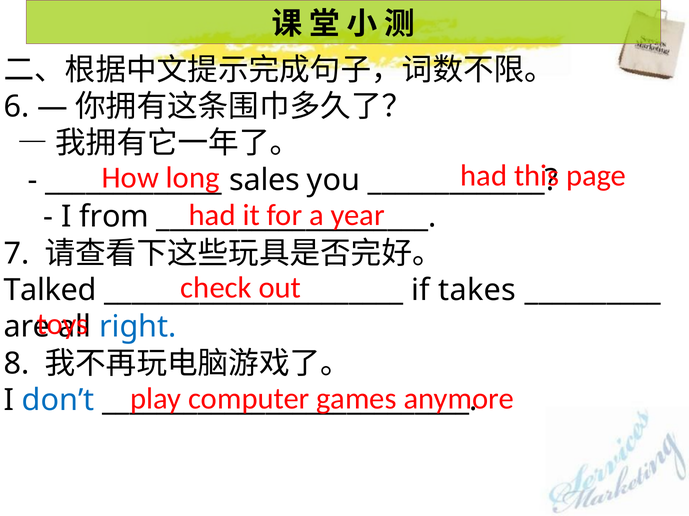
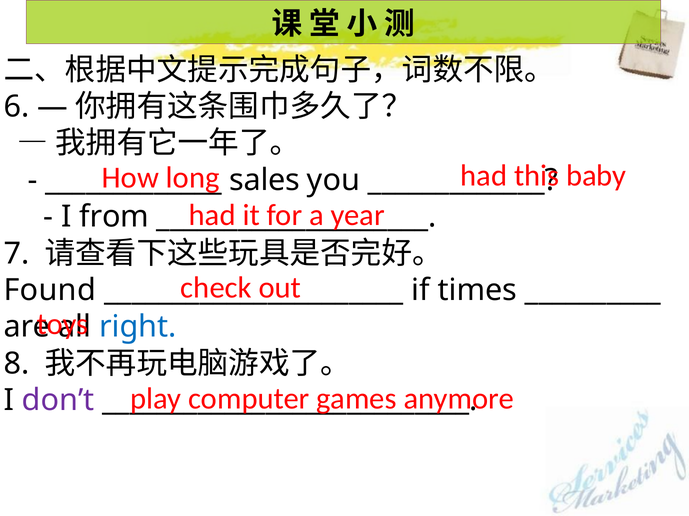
page: page -> baby
Talked: Talked -> Found
takes: takes -> times
don’t colour: blue -> purple
